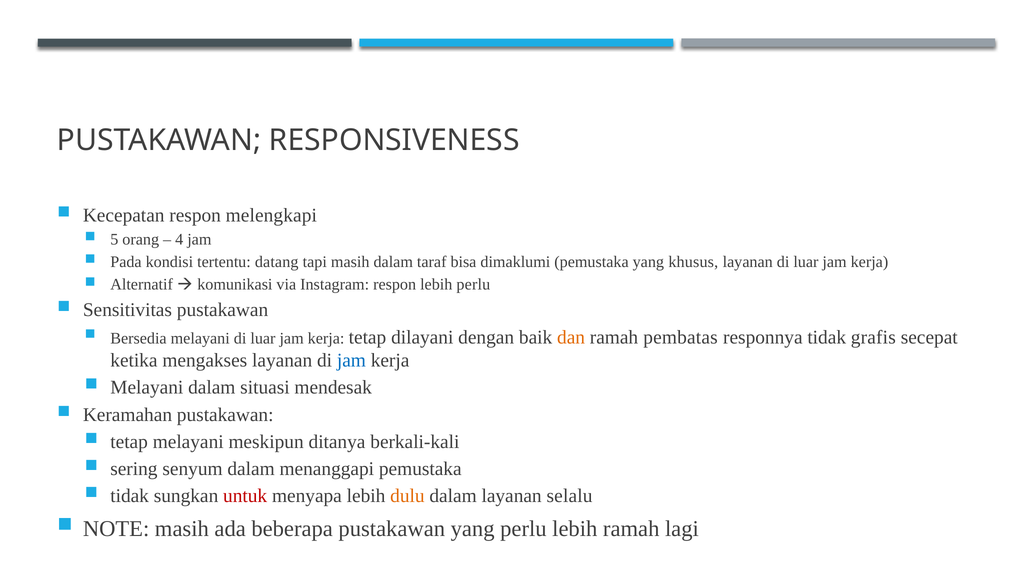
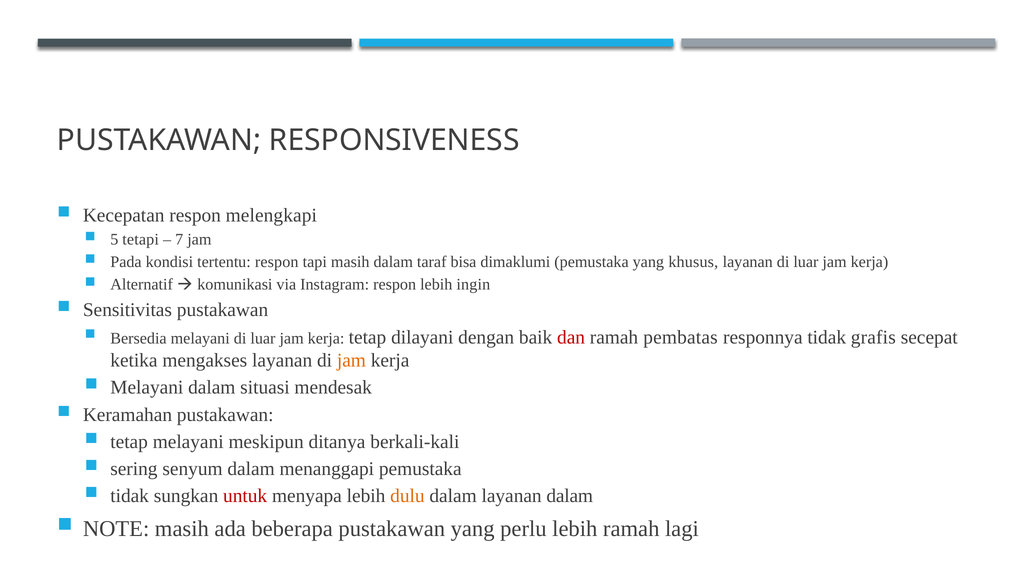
orang: orang -> tetapi
4: 4 -> 7
tertentu datang: datang -> respon
lebih perlu: perlu -> ingin
dan colour: orange -> red
jam at (351, 360) colour: blue -> orange
layanan selalu: selalu -> dalam
